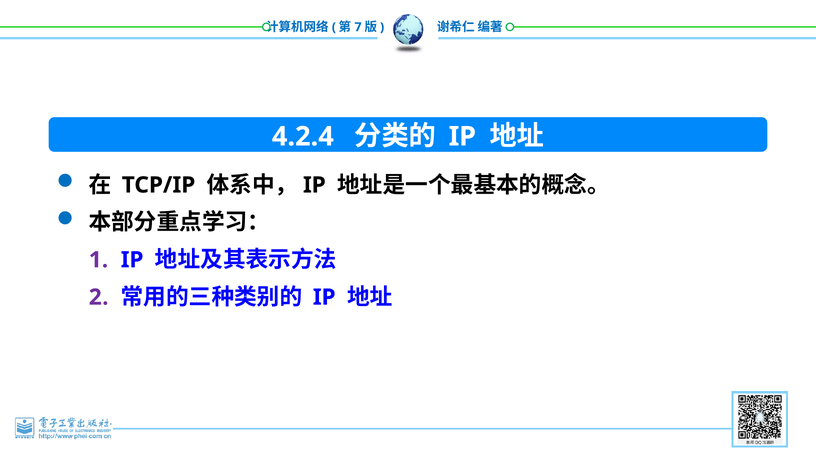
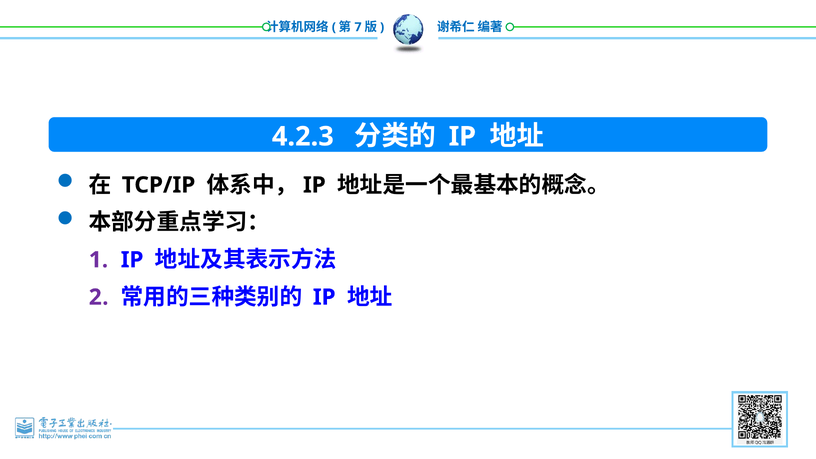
4.2.4: 4.2.4 -> 4.2.3
